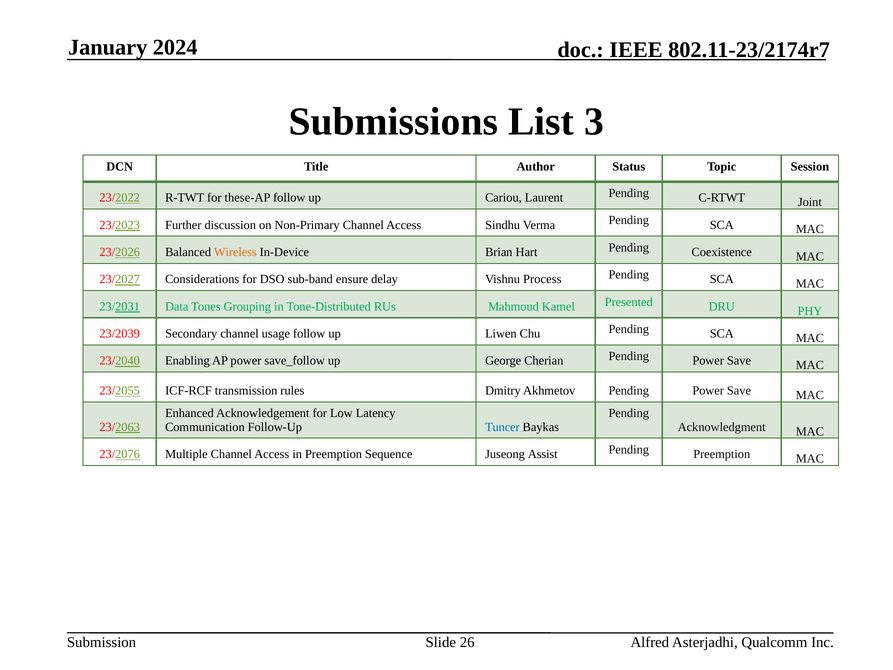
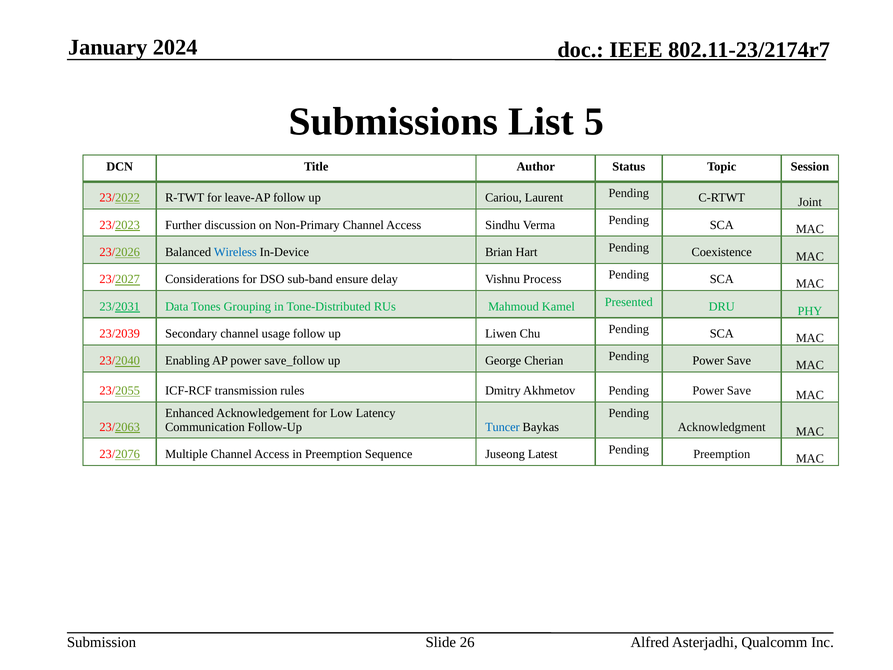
3: 3 -> 5
these-AP: these-AP -> leave-AP
Wireless colour: orange -> blue
Assist: Assist -> Latest
